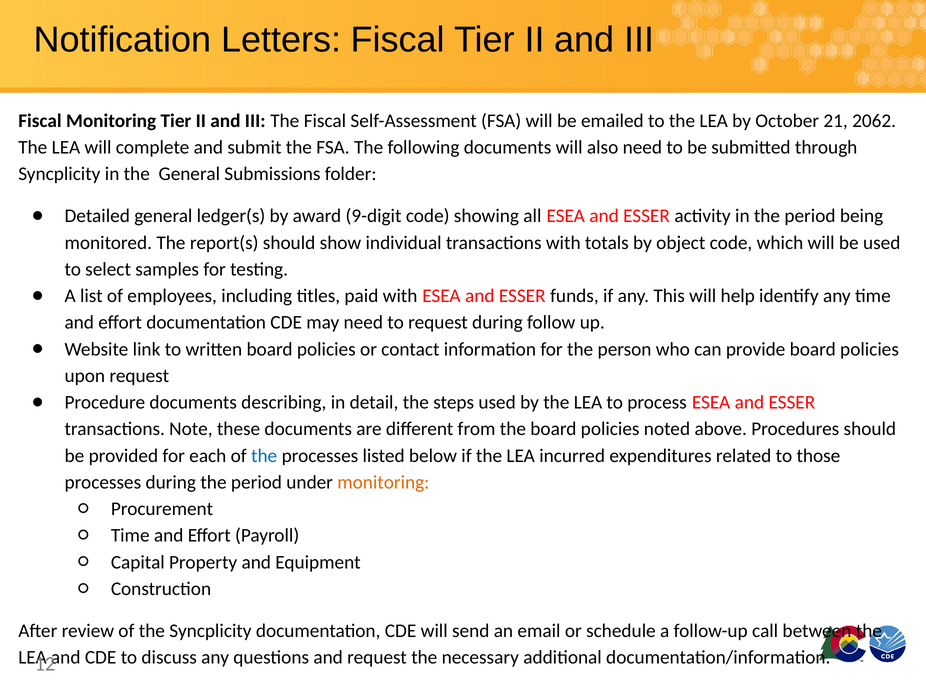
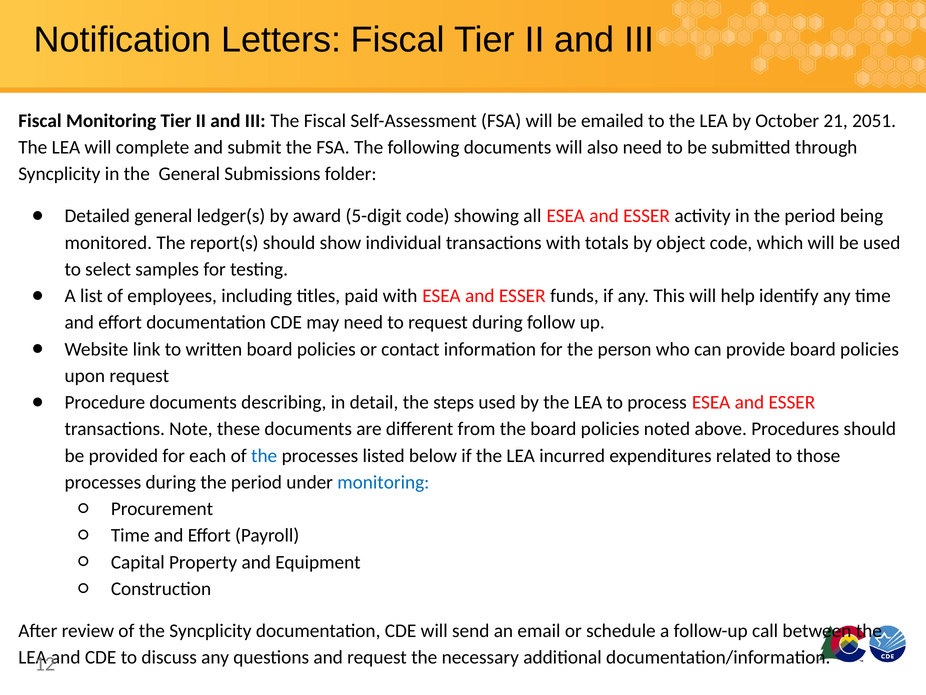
2062: 2062 -> 2051
9-digit: 9-digit -> 5-digit
monitoring at (383, 482) colour: orange -> blue
